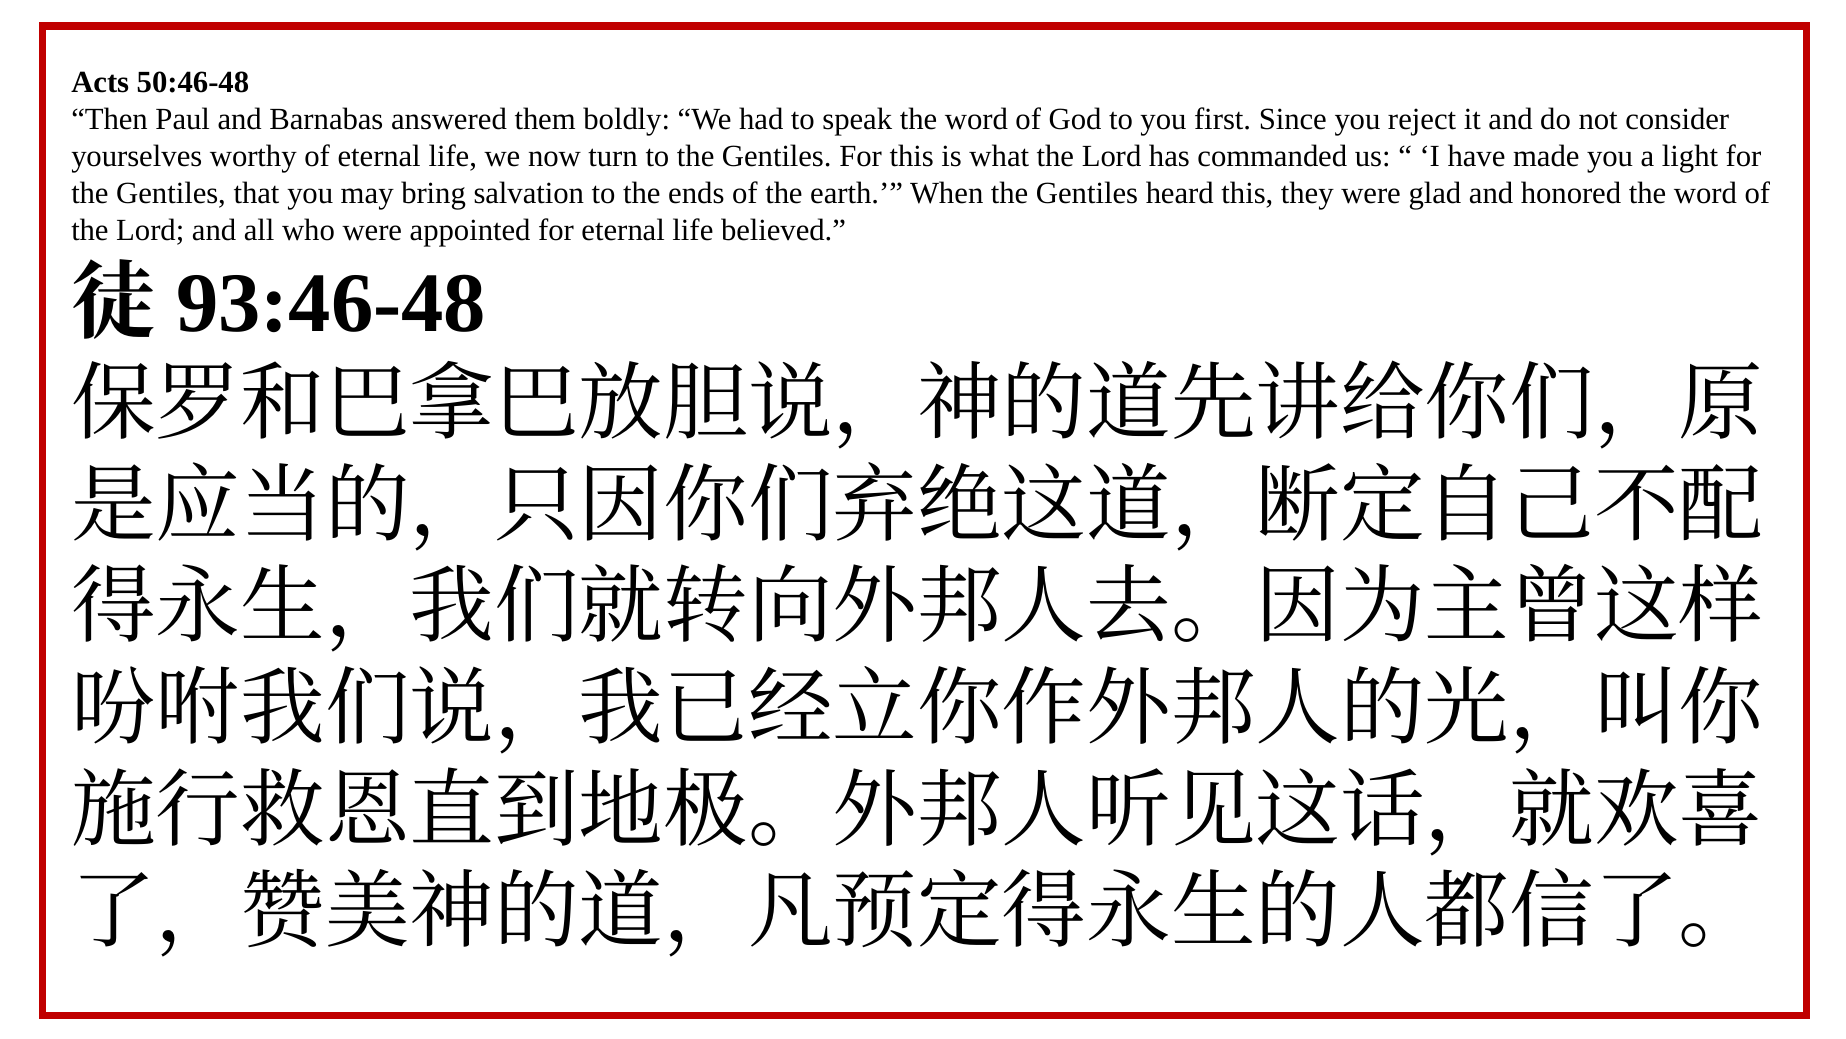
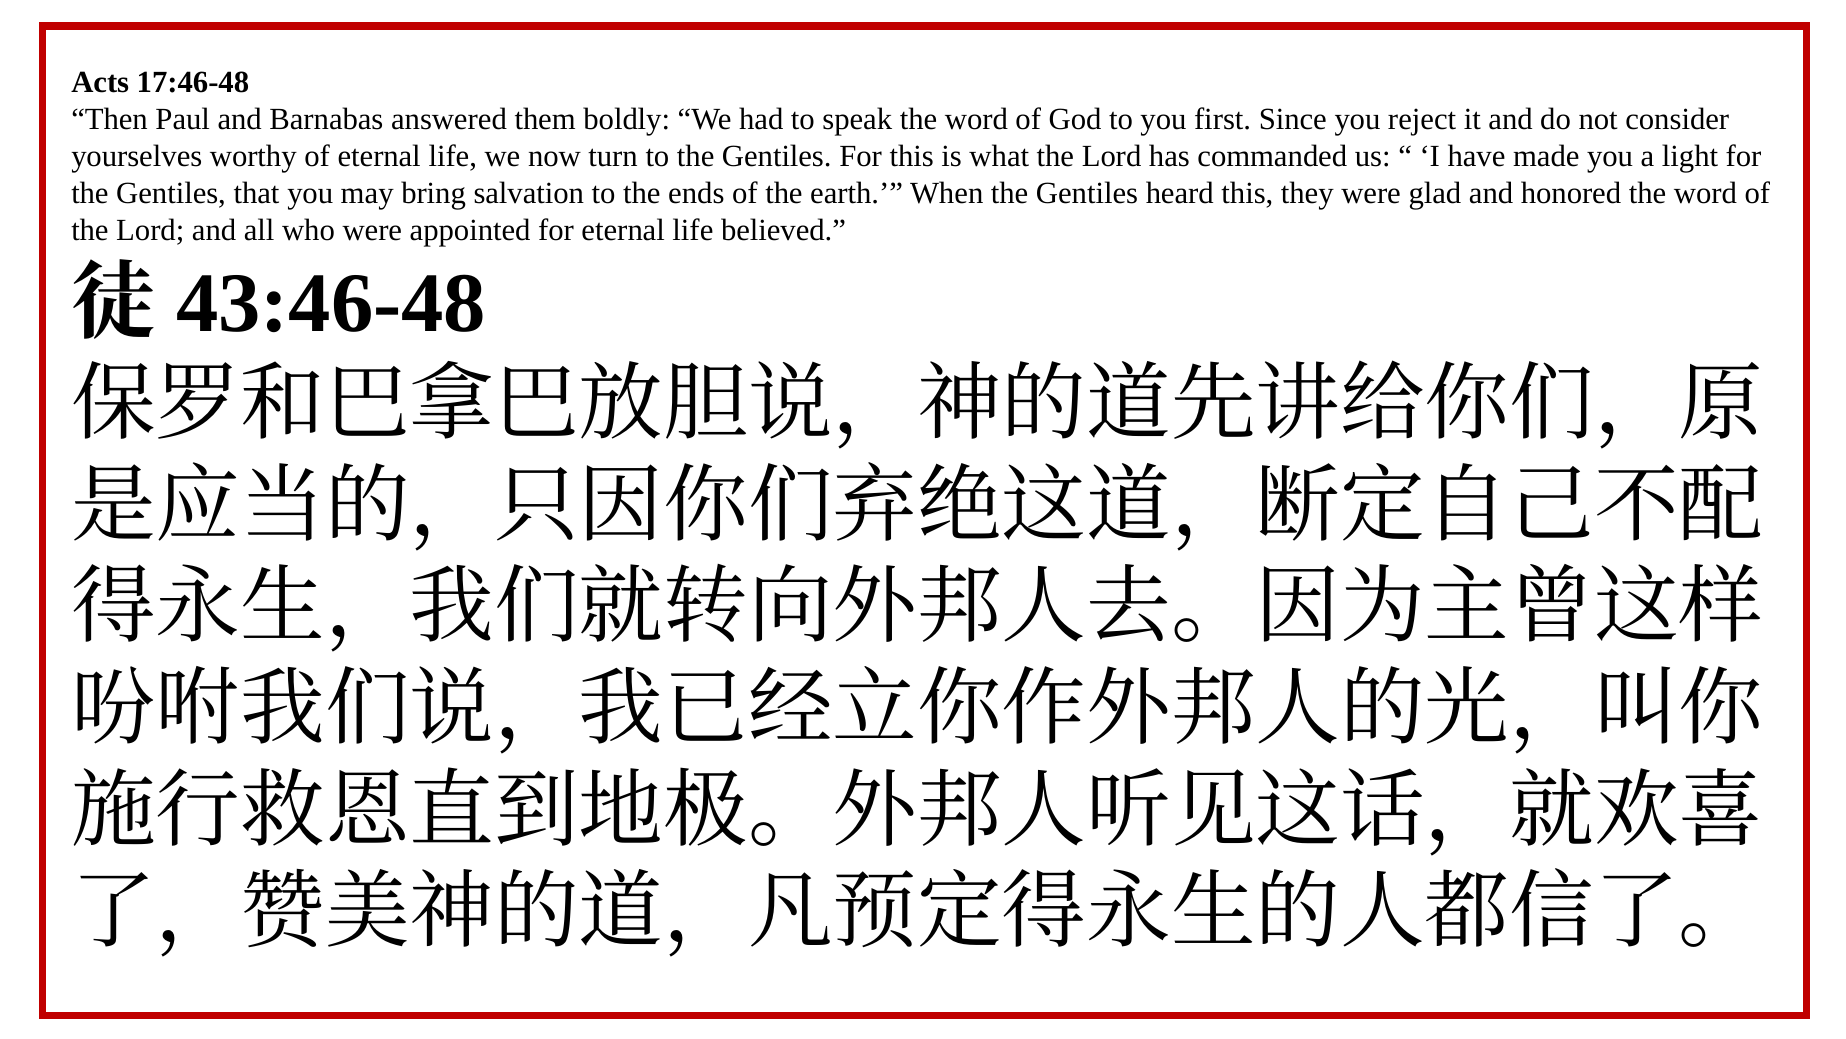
50:46-48: 50:46-48 -> 17:46-48
93:46-48: 93:46-48 -> 43:46-48
